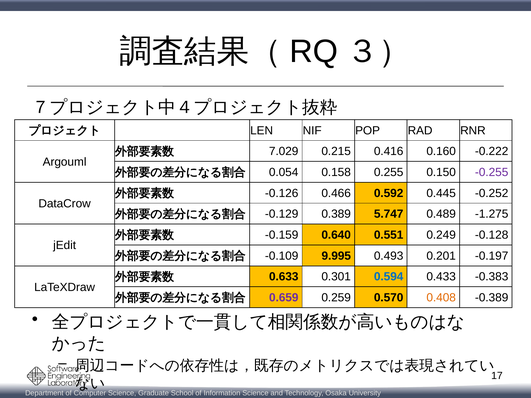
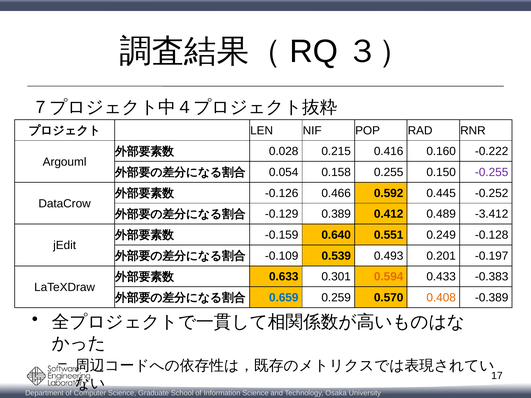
7.029: 7.029 -> 0.028
5.747: 5.747 -> 0.412
-1.275: -1.275 -> -3.412
9.995: 9.995 -> 0.539
0.594 colour: blue -> orange
0.659 colour: purple -> blue
